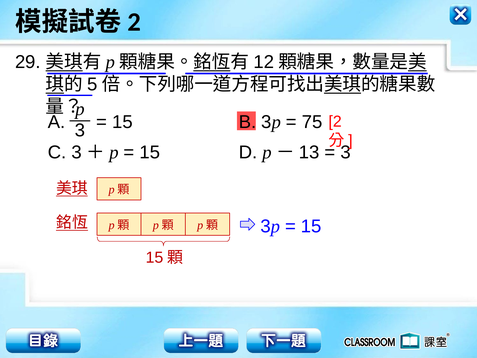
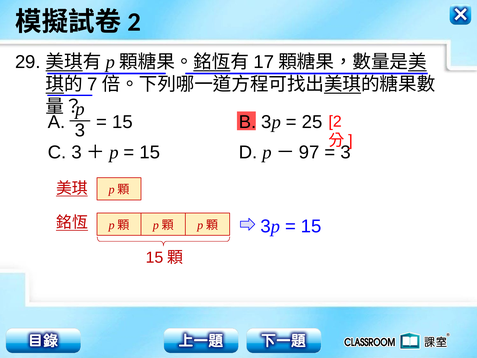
12: 12 -> 17
5: 5 -> 7
75: 75 -> 25
13: 13 -> 97
